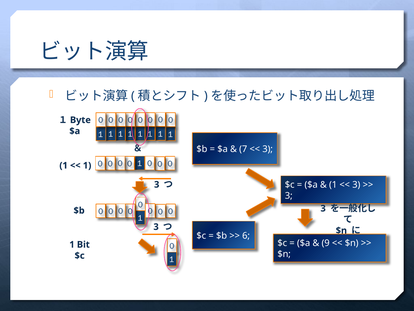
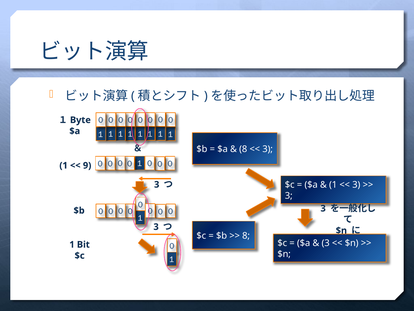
7 at (243, 149): 7 -> 8
1 at (87, 165): 1 -> 9
6 at (246, 235): 6 -> 8
9 at (326, 243): 9 -> 3
